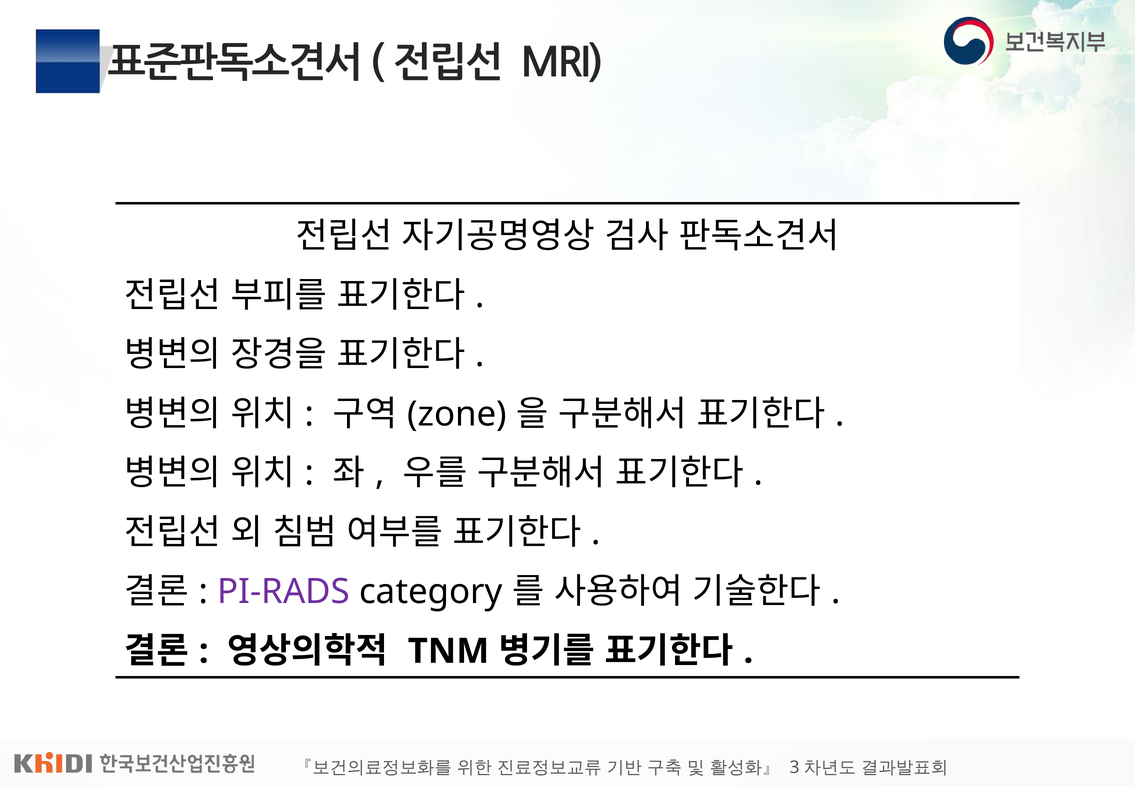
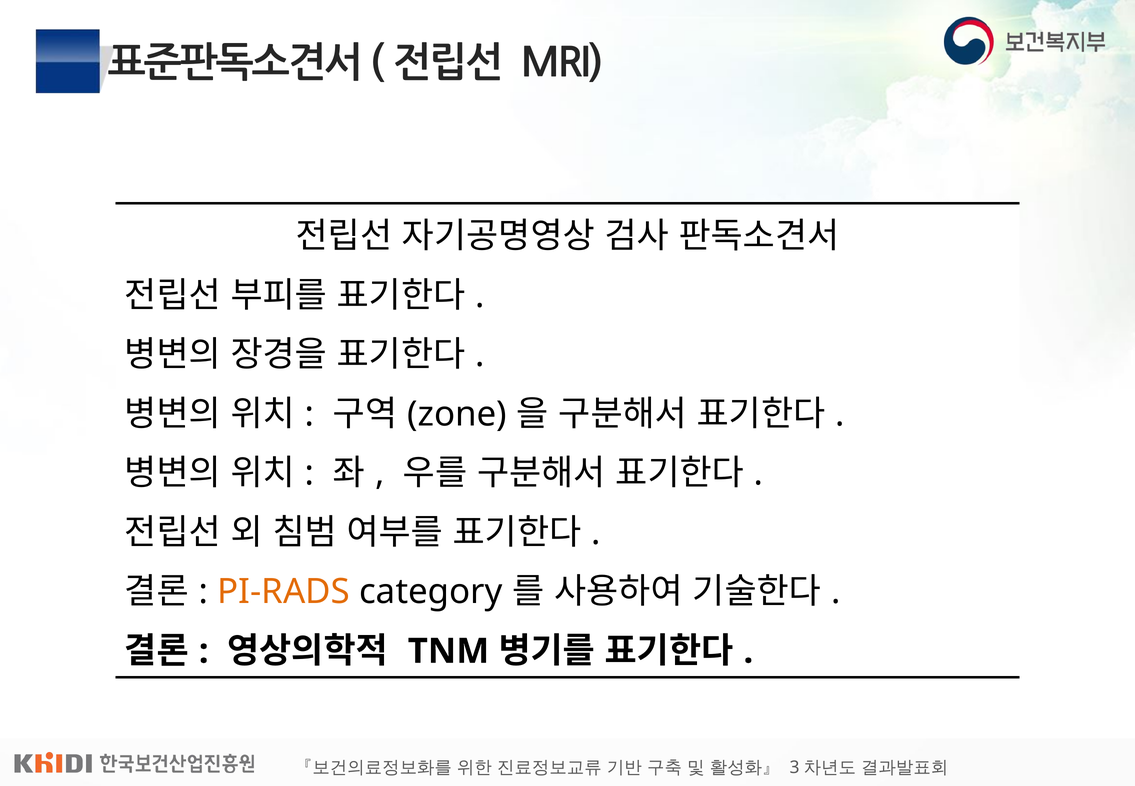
PI-RADS colour: purple -> orange
